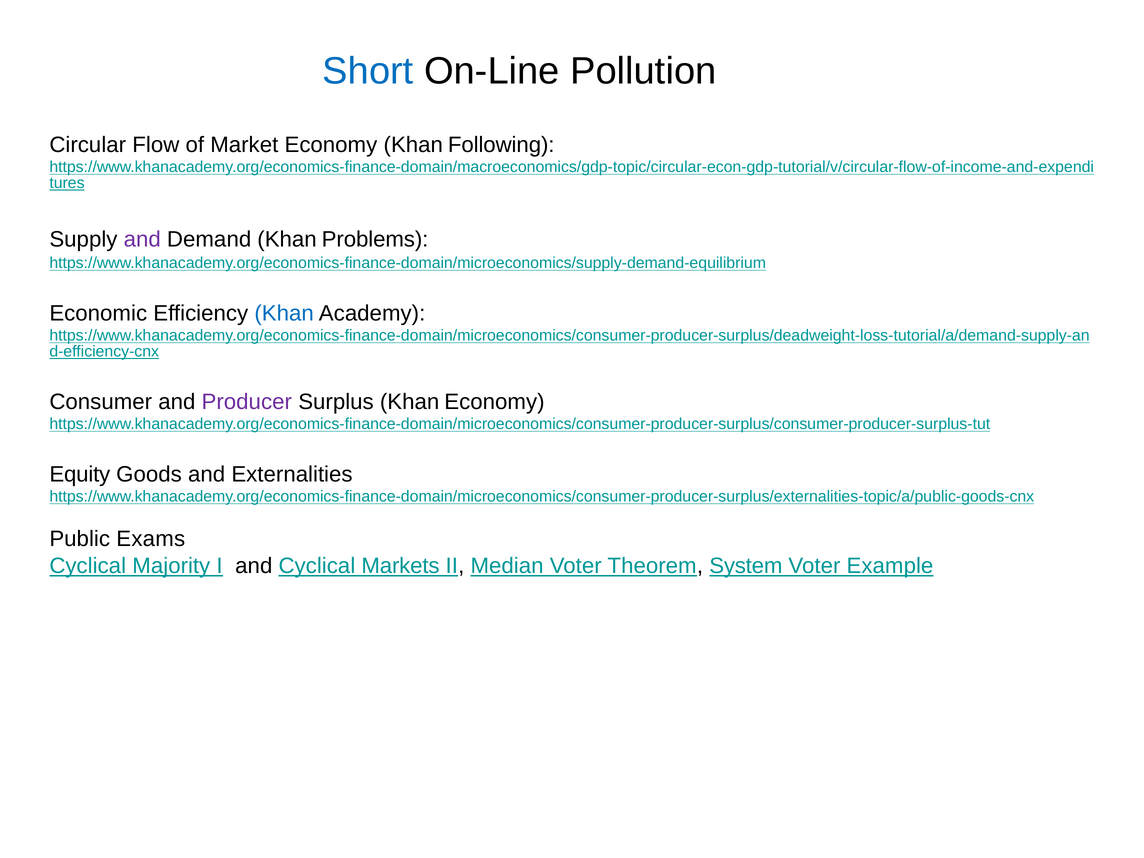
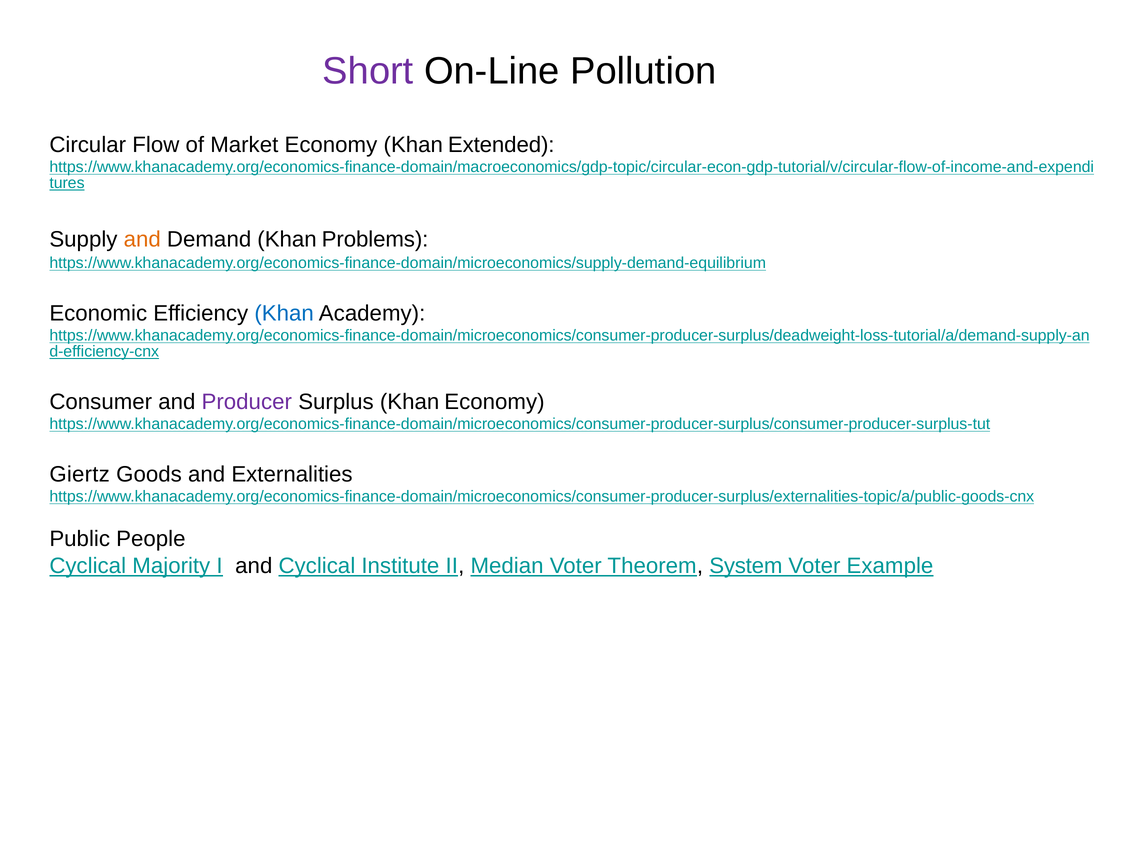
Short colour: blue -> purple
Following: Following -> Extended
and at (142, 240) colour: purple -> orange
Equity: Equity -> Giertz
Exams: Exams -> People
Markets: Markets -> Institute
